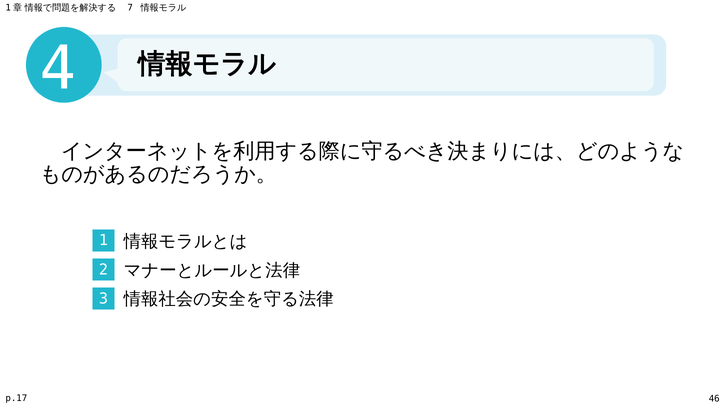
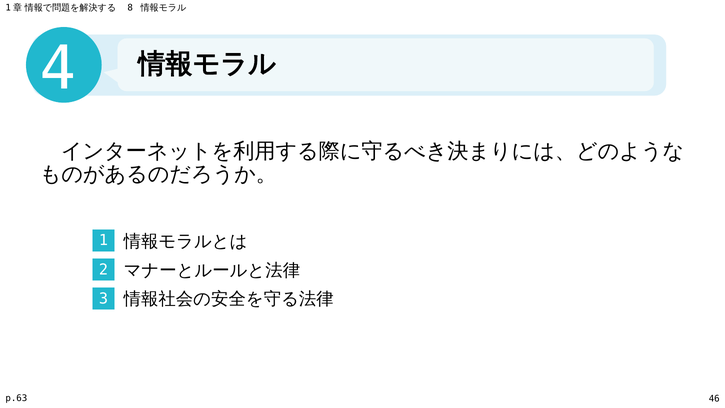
7: 7 -> 8
p.17: p.17 -> p.63
